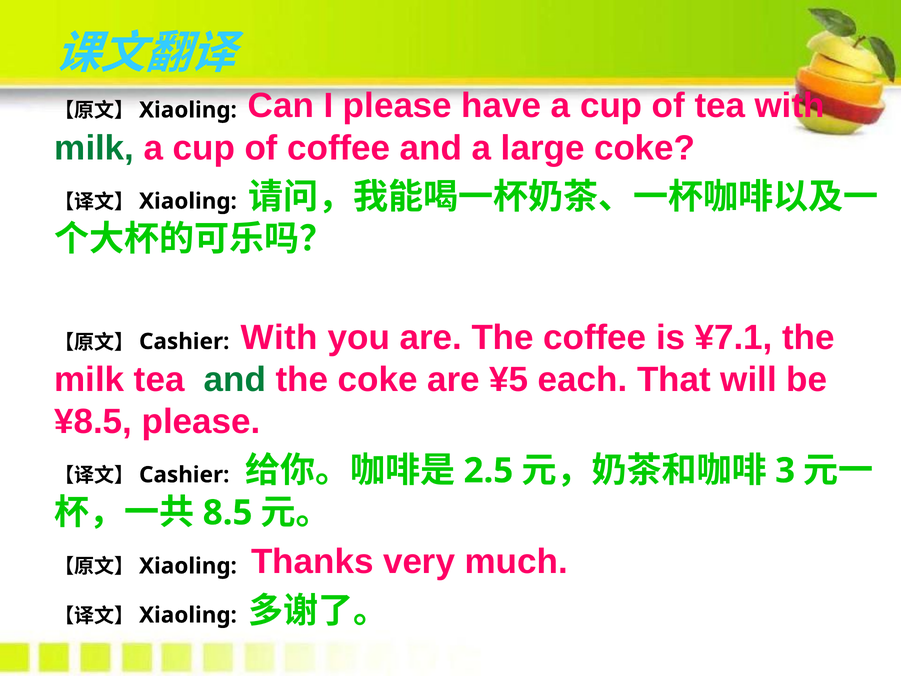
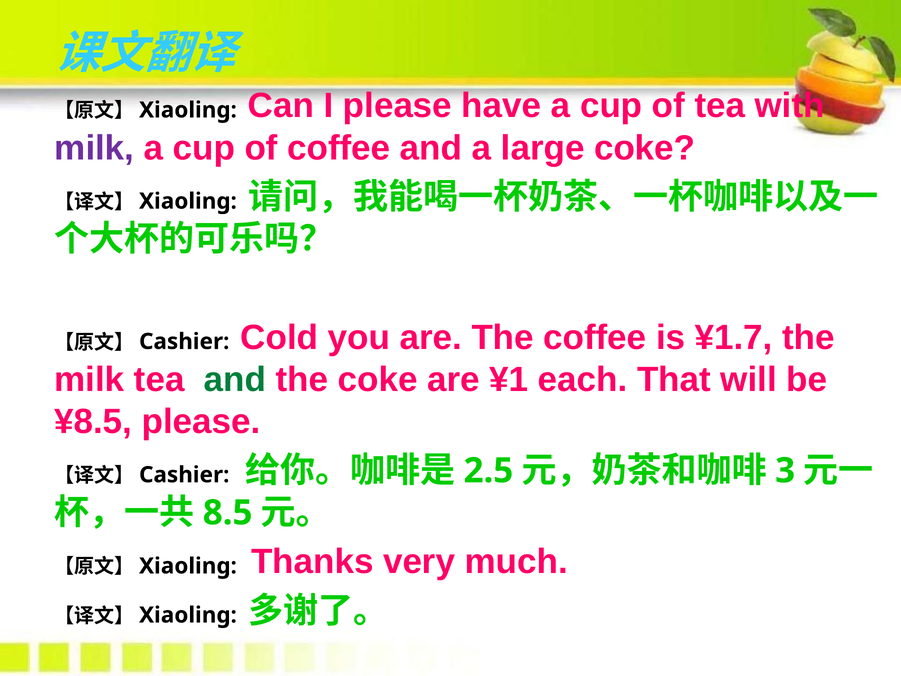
milk at (94, 148) colour: green -> purple
With at (279, 337): With -> Cold
¥7.1: ¥7.1 -> ¥1.7
¥5: ¥5 -> ¥1
